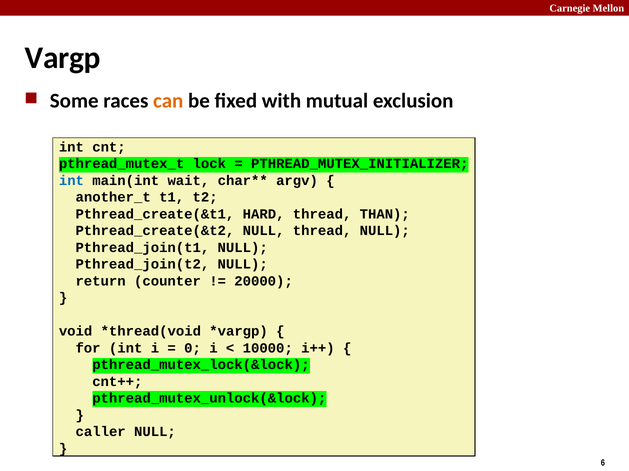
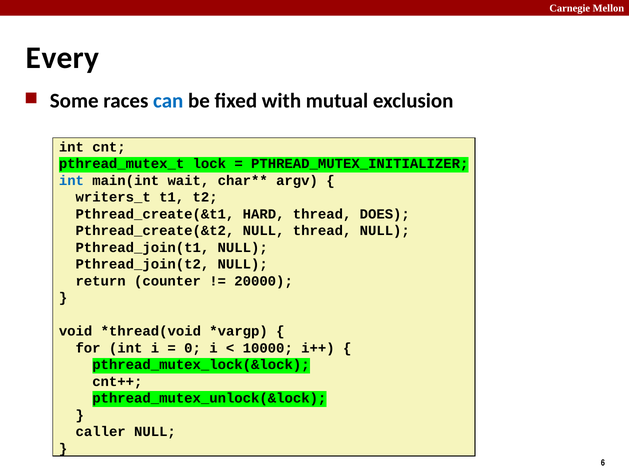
Vargp: Vargp -> Every
can colour: orange -> blue
another_t: another_t -> writers_t
THAN: THAN -> DOES
